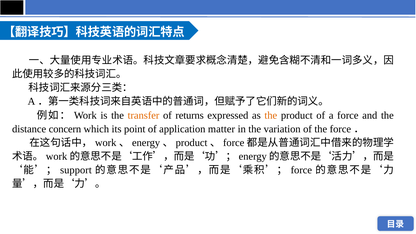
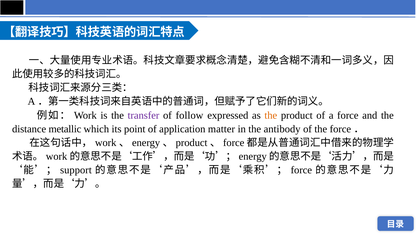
transfer colour: orange -> purple
returns: returns -> follow
concern: concern -> metallic
variation: variation -> antibody
